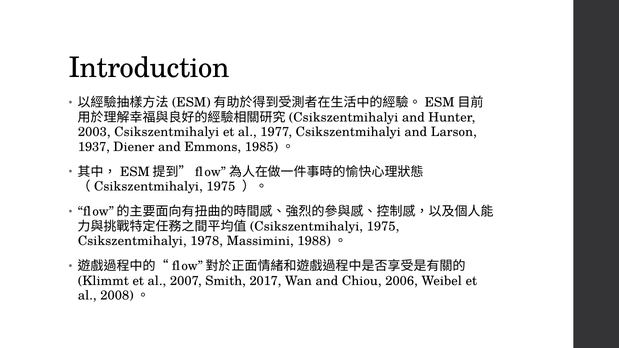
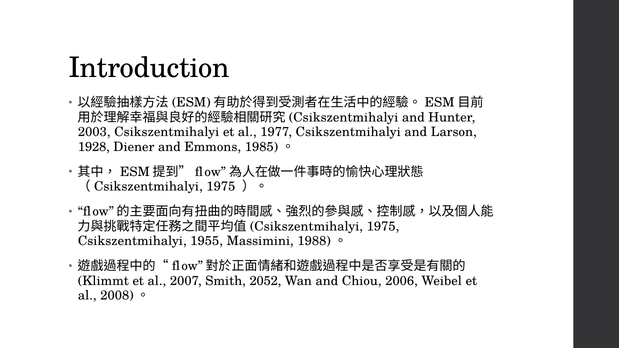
1937: 1937 -> 1928
1978: 1978 -> 1955
2017: 2017 -> 2052
